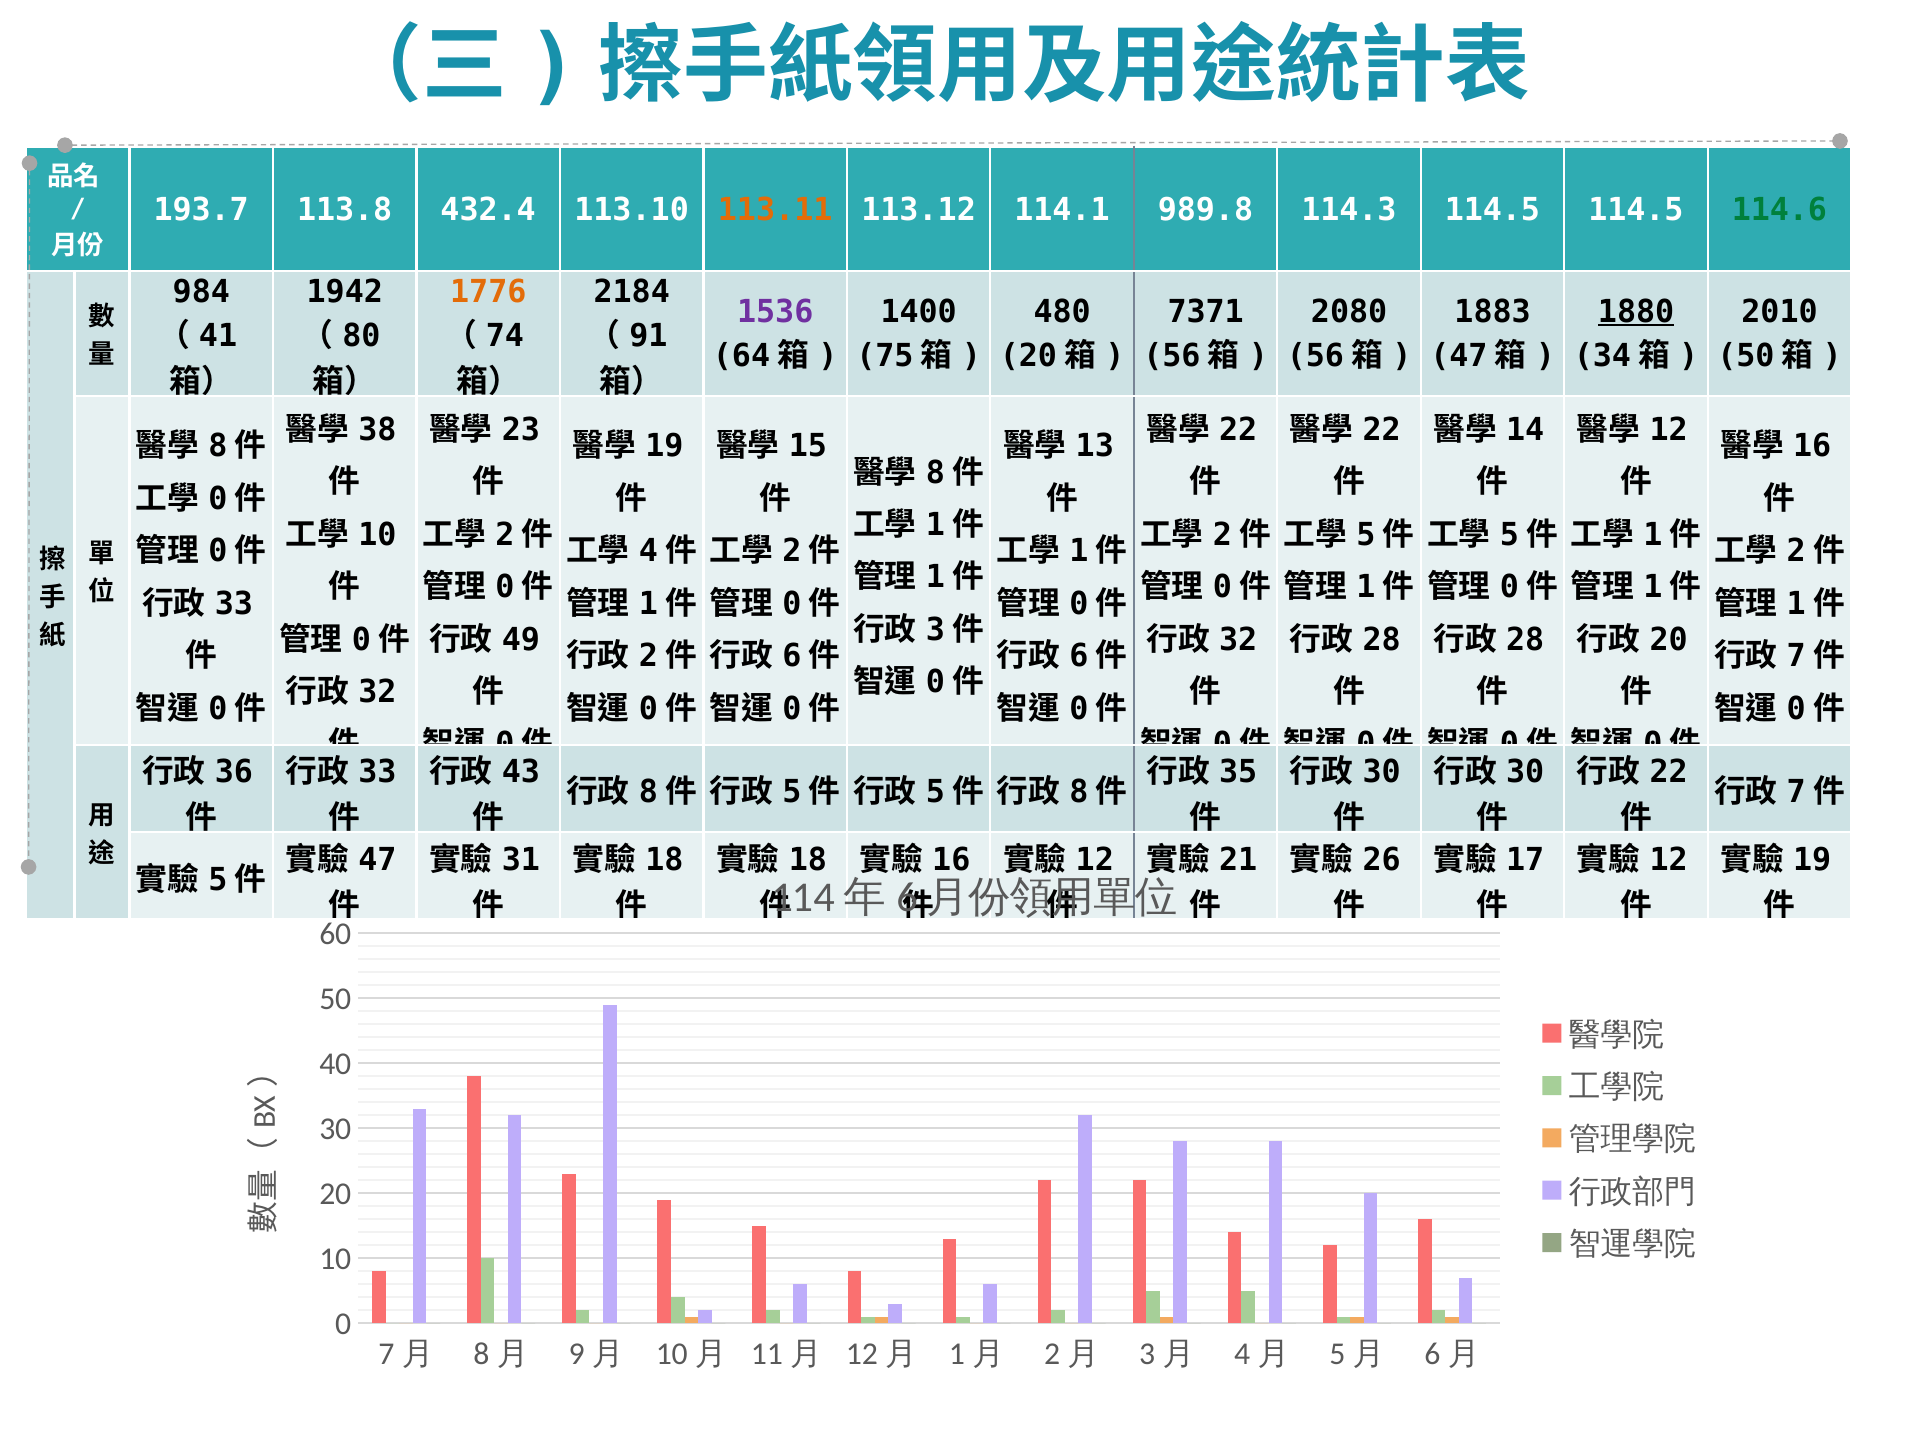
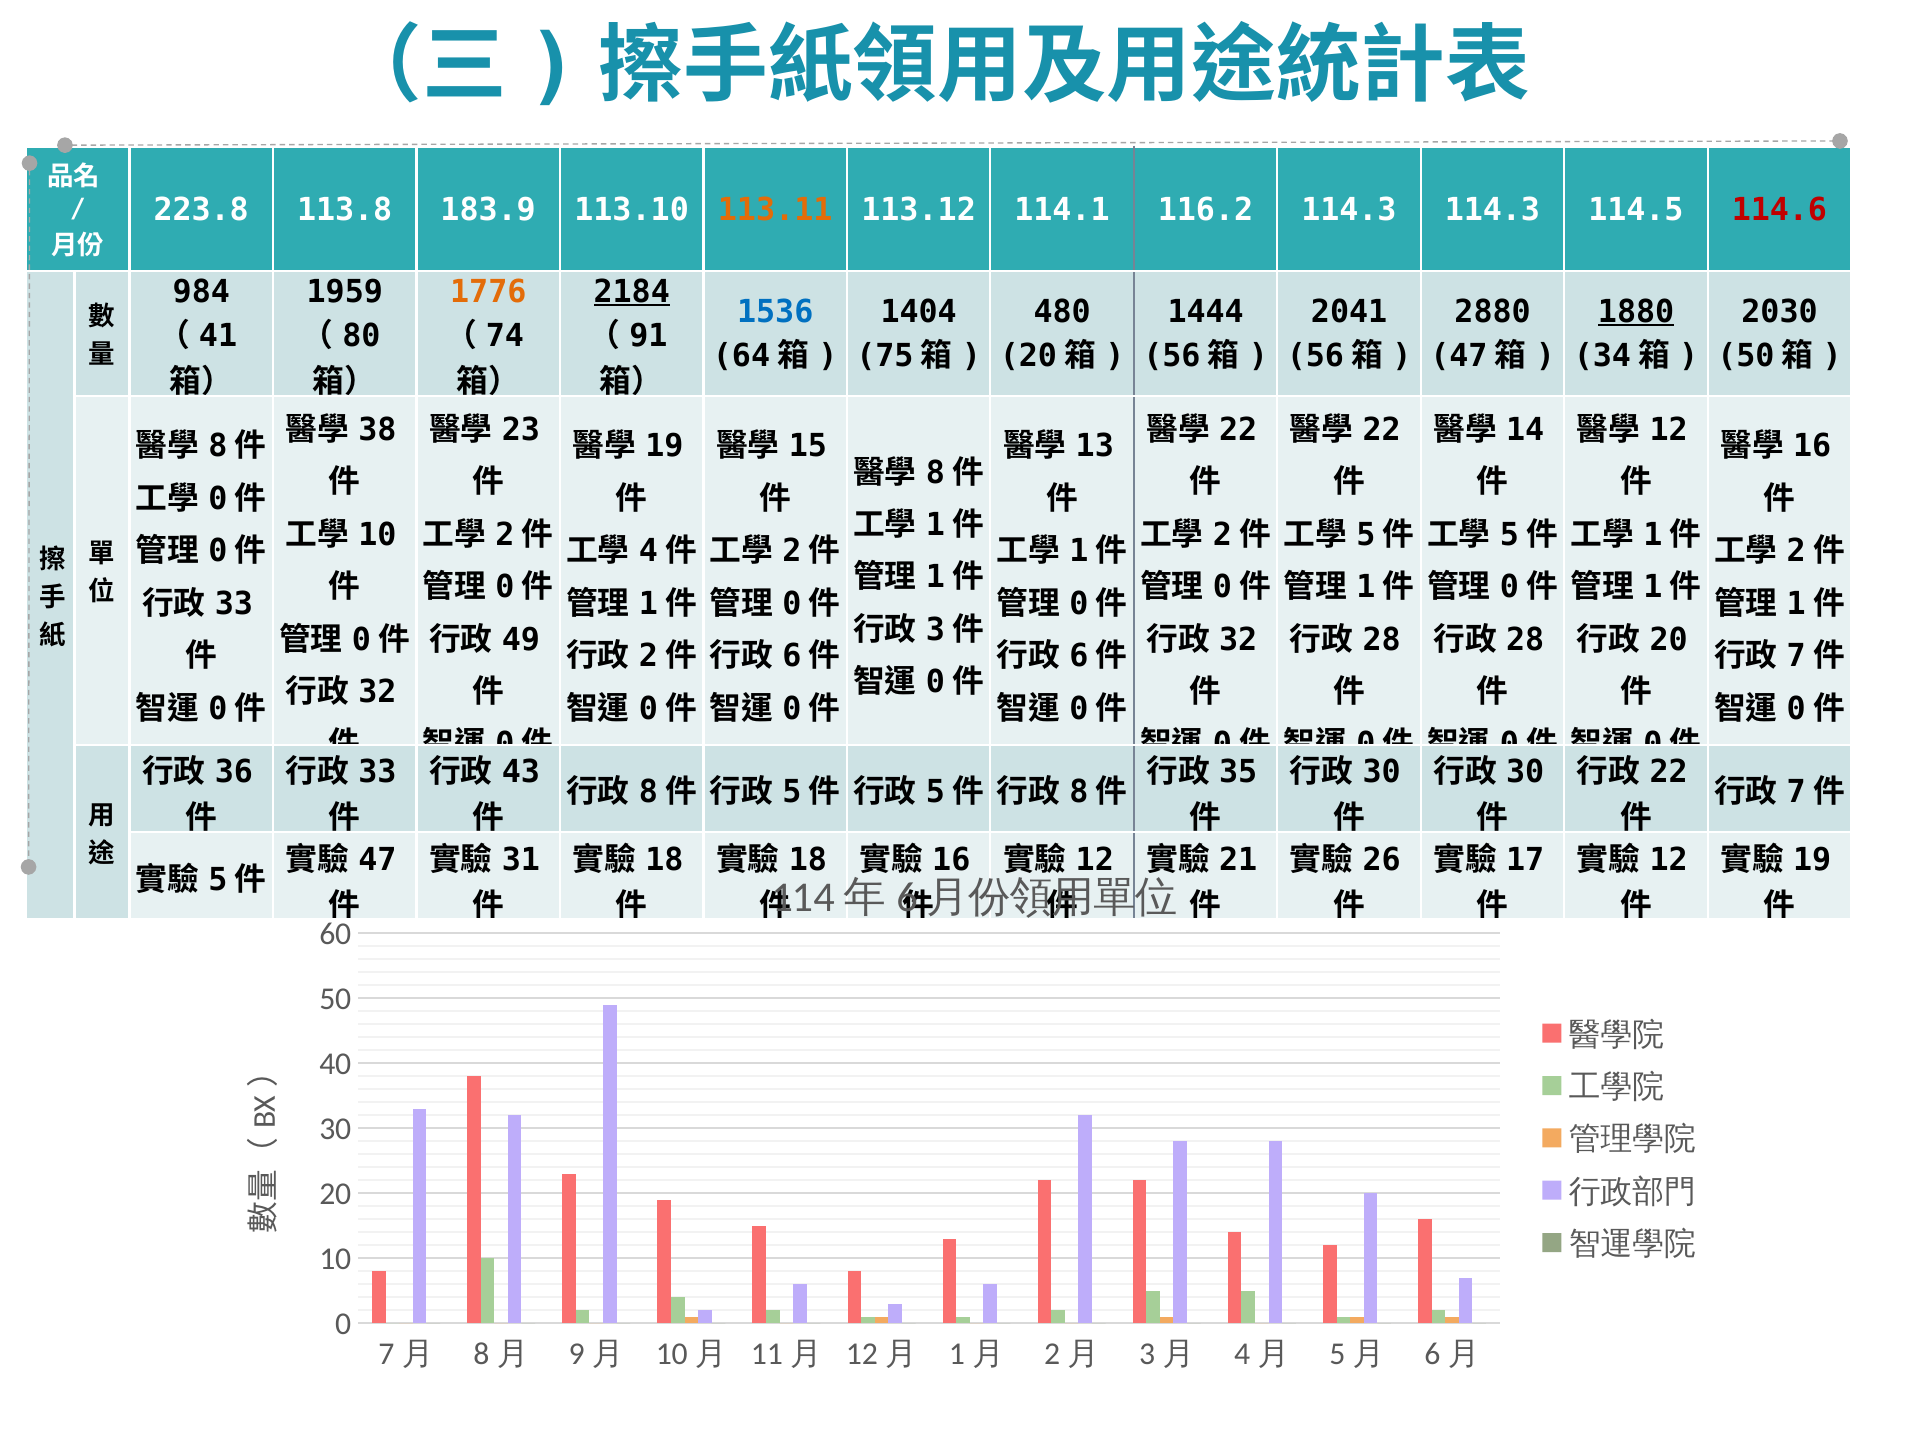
193.7: 193.7 -> 223.8
432.4: 432.4 -> 183.9
989.8: 989.8 -> 116.2
114.3 114.5: 114.5 -> 114.3
114.6 colour: green -> red
1942: 1942 -> 1959
2184 underline: none -> present
1536 colour: purple -> blue
1400: 1400 -> 1404
7371: 7371 -> 1444
2080: 2080 -> 2041
1883: 1883 -> 2880
2010: 2010 -> 2030
